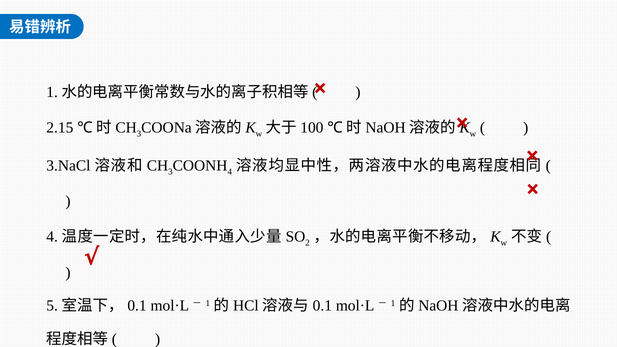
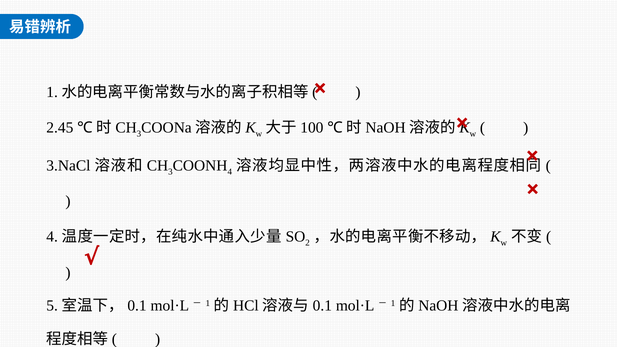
2.15: 2.15 -> 2.45
